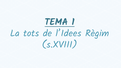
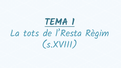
l’Idees: l’Idees -> l’Resta
